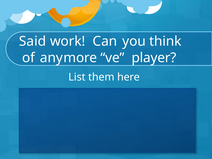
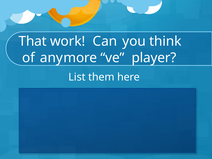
Said: Said -> That
